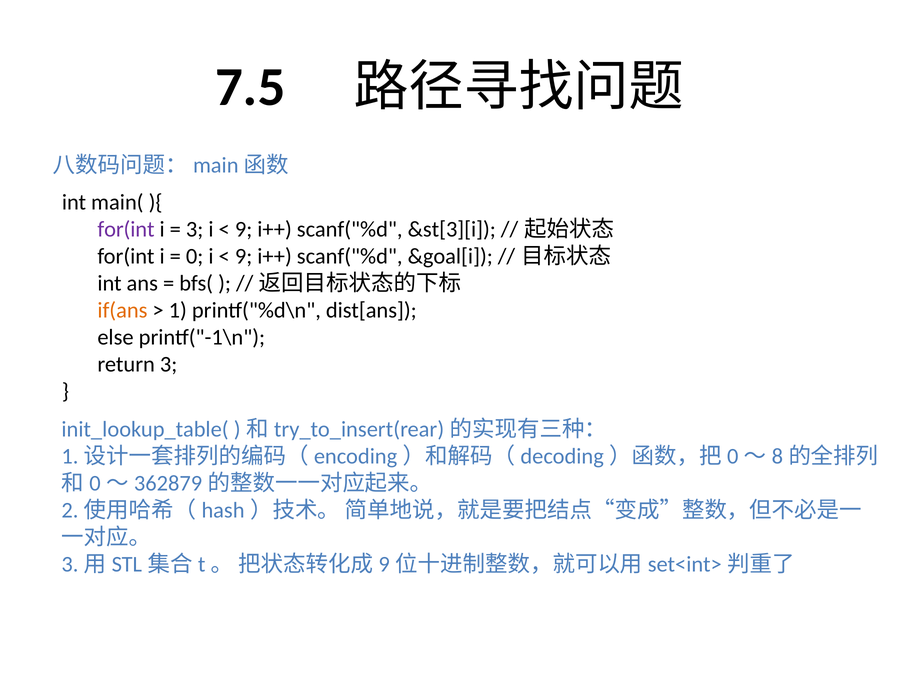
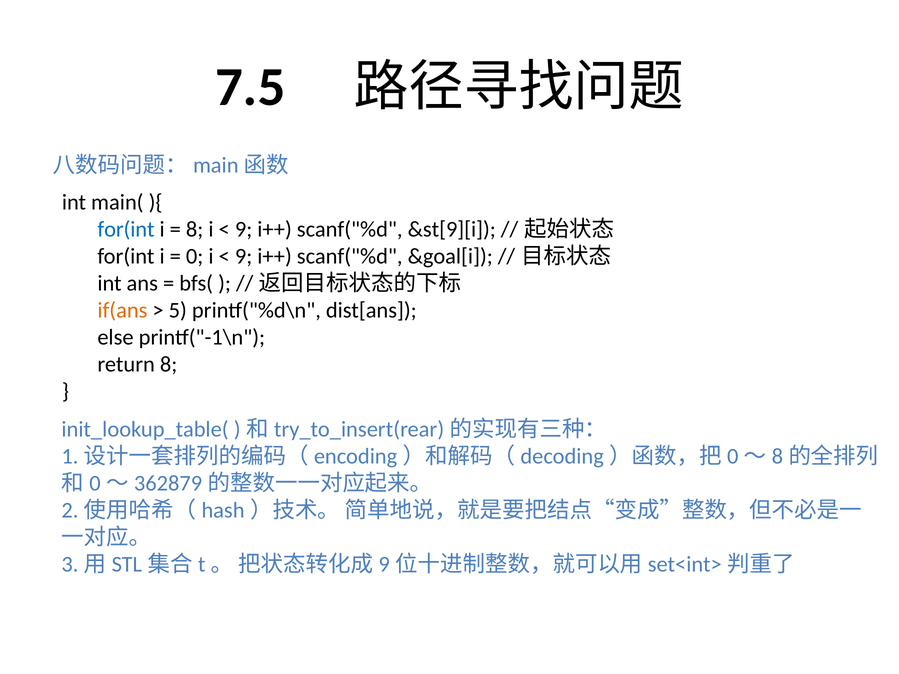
for(int at (126, 230) colour: purple -> blue
3 at (195, 230): 3 -> 8
&st[3][i: &st[3][i -> &st[9][i
1: 1 -> 5
return 3: 3 -> 8
